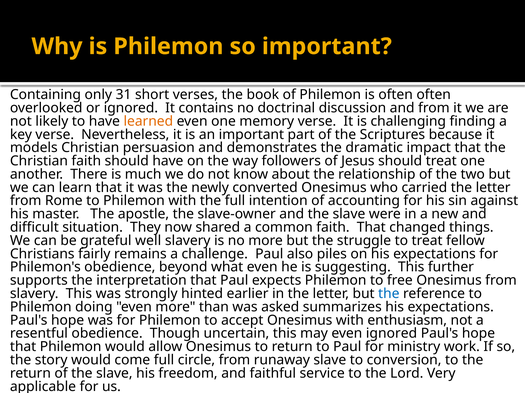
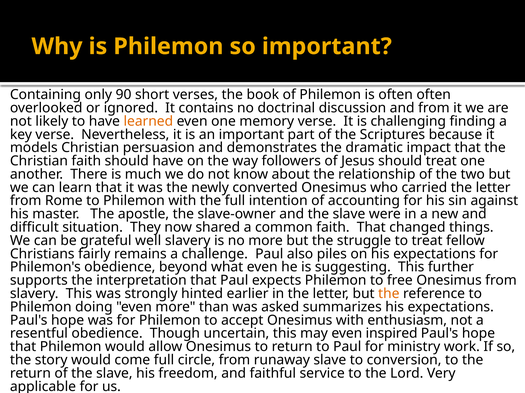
31: 31 -> 90
the at (389, 294) colour: blue -> orange
even ignored: ignored -> inspired
